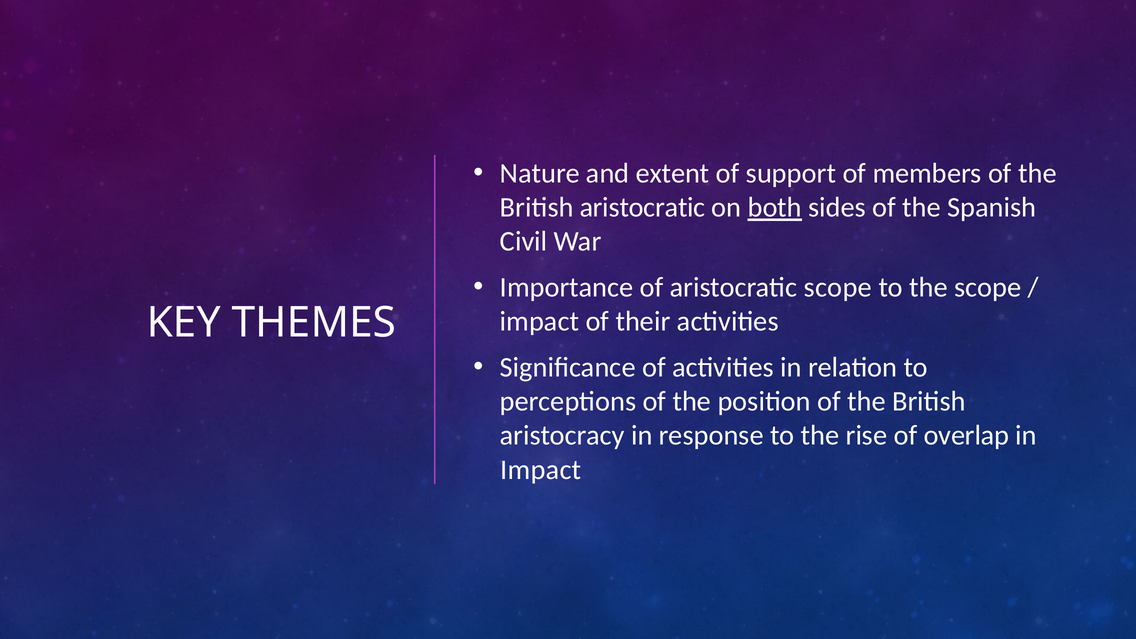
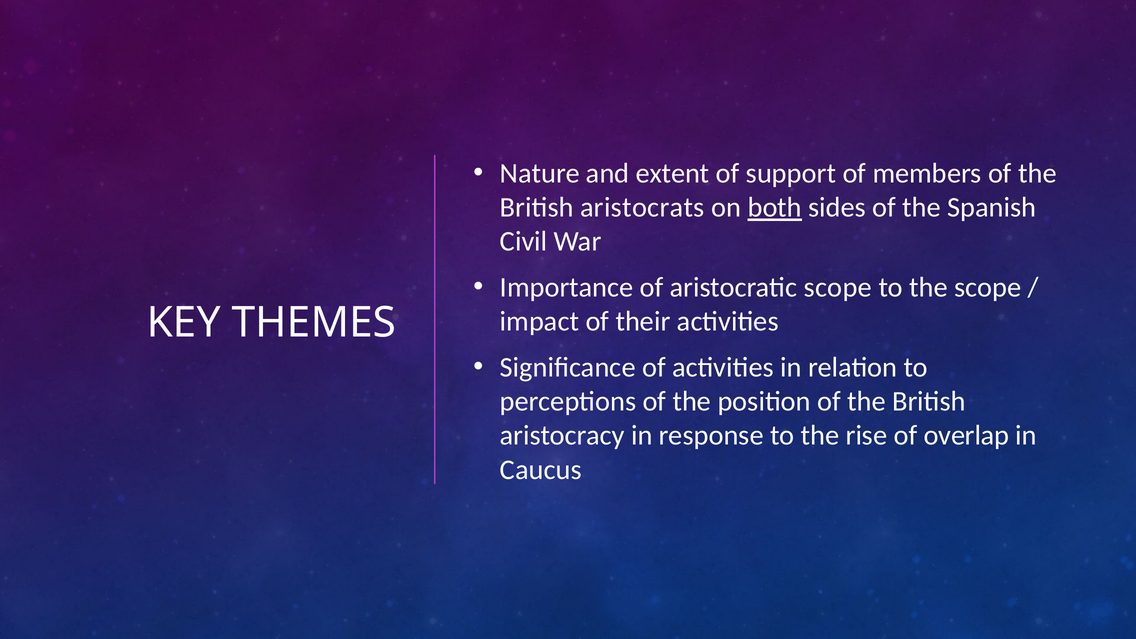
British aristocratic: aristocratic -> aristocrats
Impact at (541, 470): Impact -> Caucus
